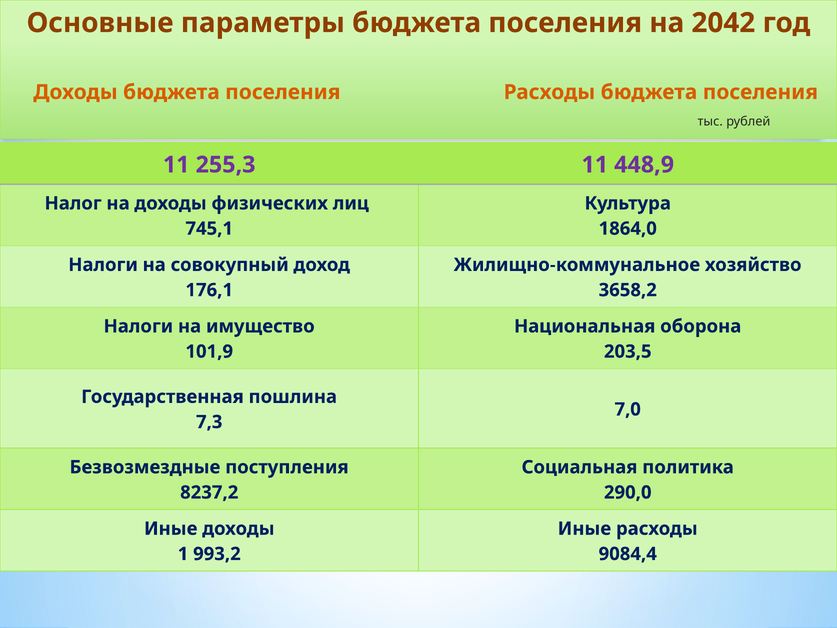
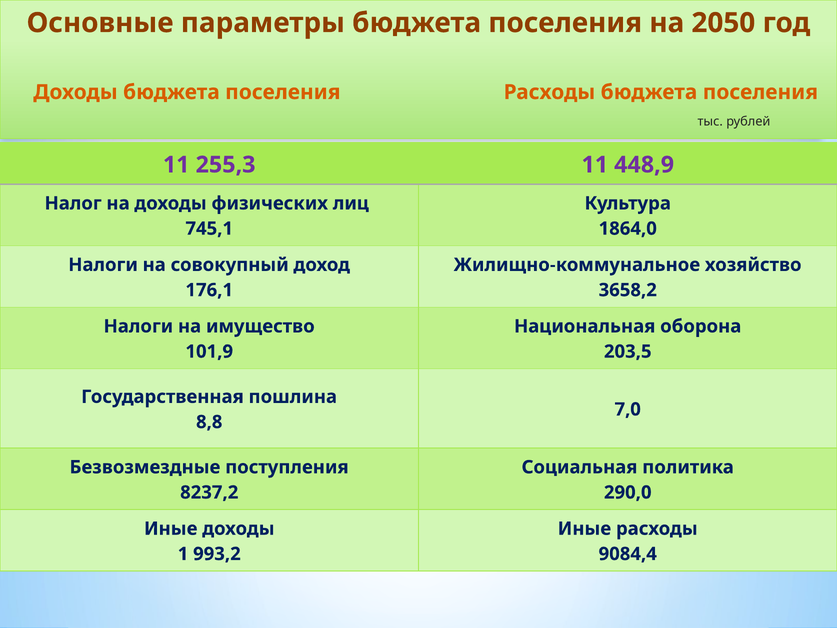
2042: 2042 -> 2050
7,3: 7,3 -> 8,8
